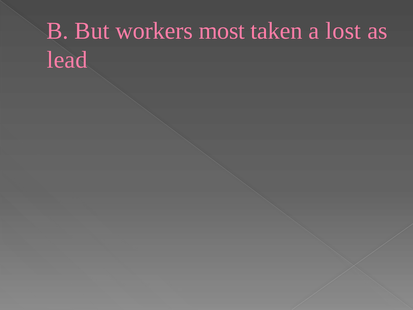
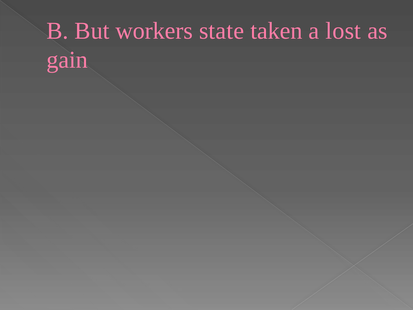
most: most -> state
lead: lead -> gain
